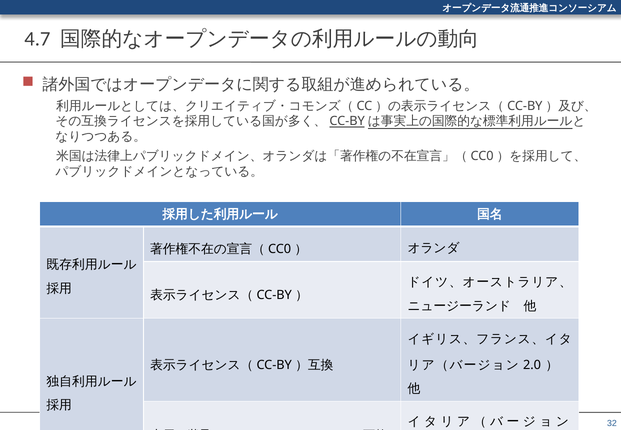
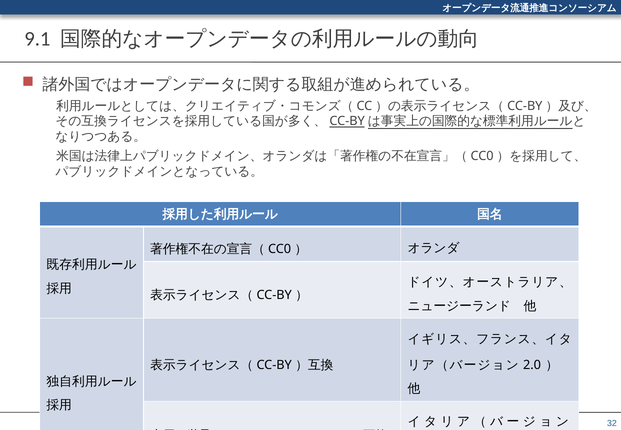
4.7: 4.7 -> 9.1
